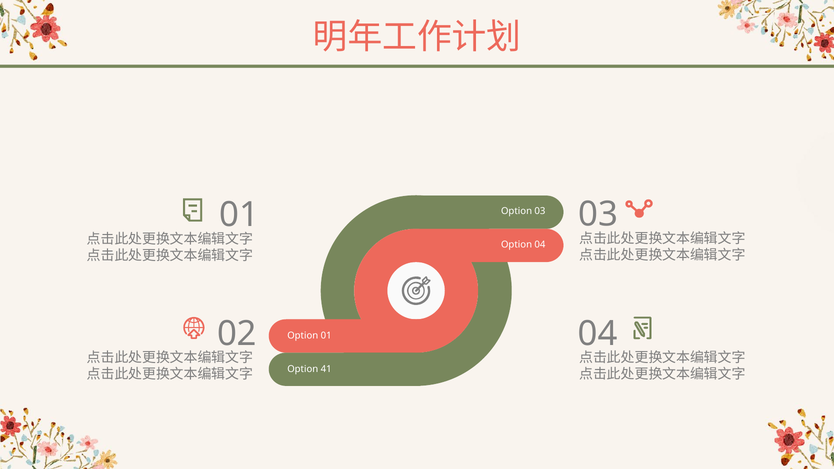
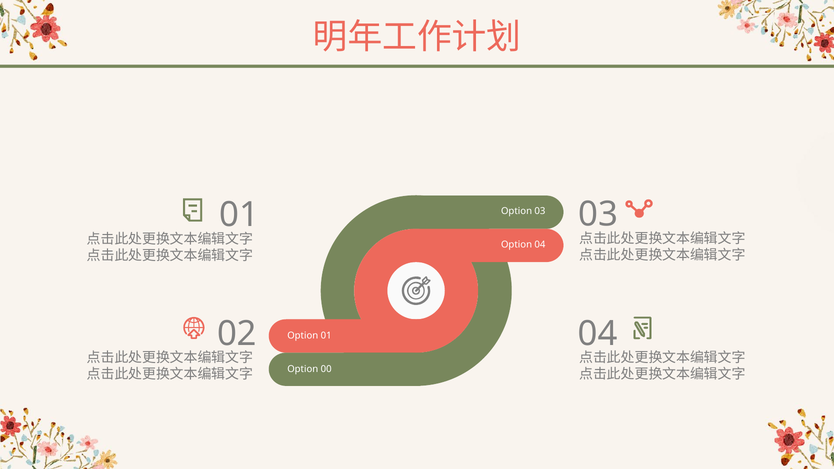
41: 41 -> 00
